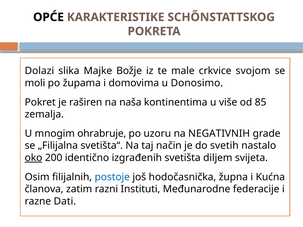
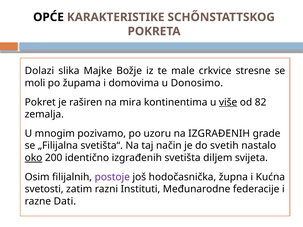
svojom: svojom -> stresne
naša: naša -> mira
više underline: none -> present
85: 85 -> 82
ohrabruje: ohrabruje -> pozivamo
na NEGATIVNIH: NEGATIVNIH -> IZGRAĐENIH
postoje colour: blue -> purple
članova: članova -> svetosti
